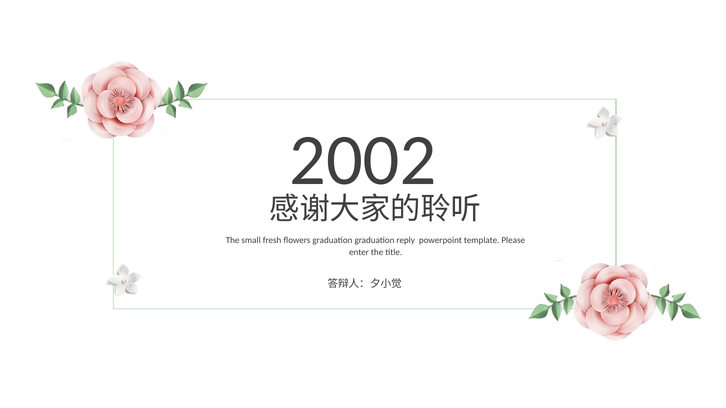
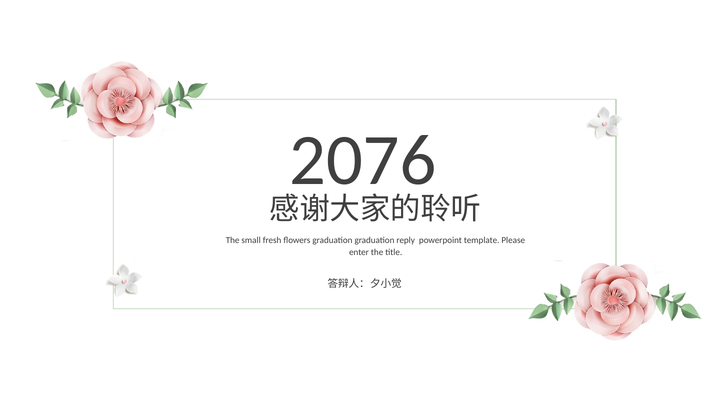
2002: 2002 -> 2076
